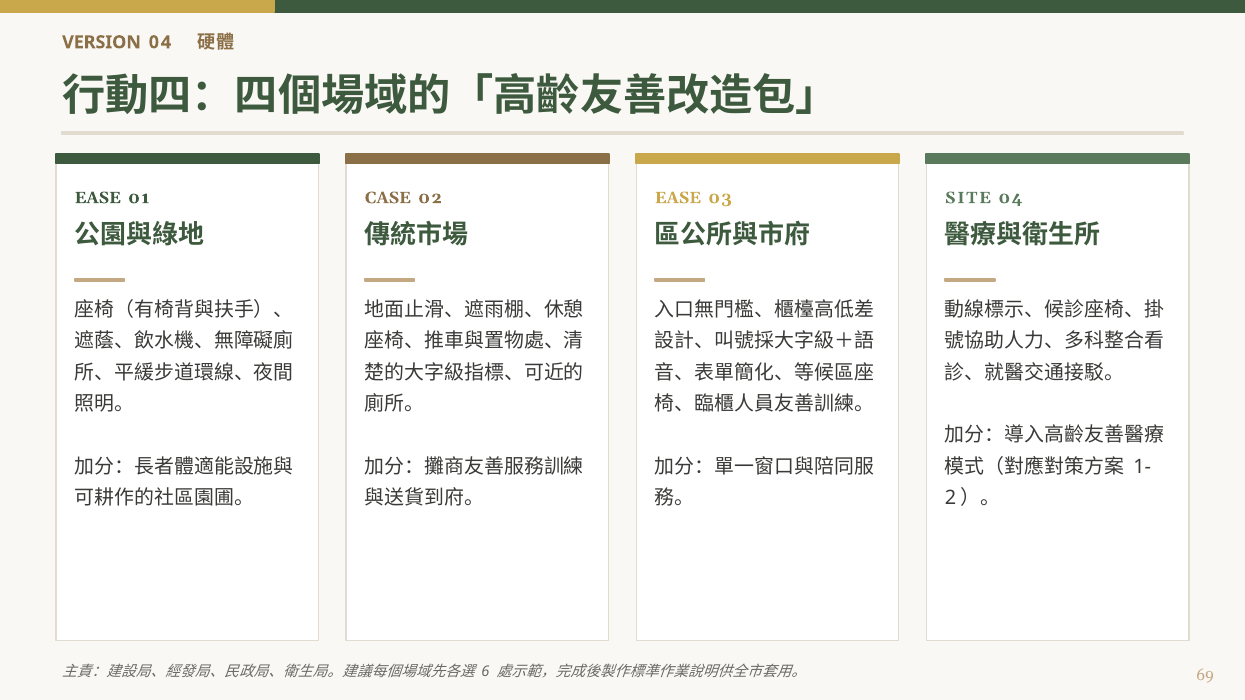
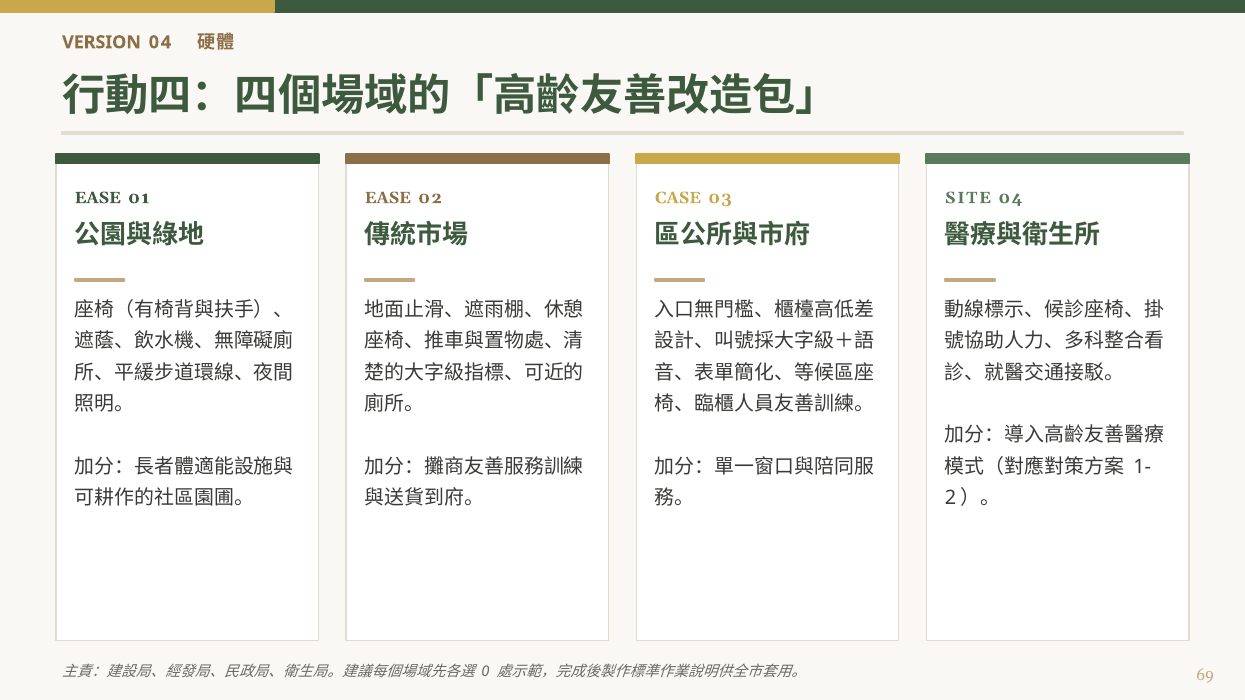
CASE at (388, 198): CASE -> EASE
EASE at (678, 198): EASE -> CASE
6: 6 -> 0
